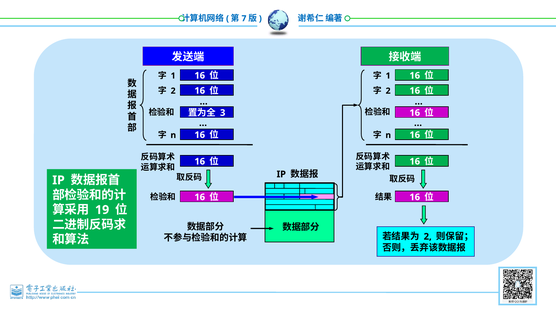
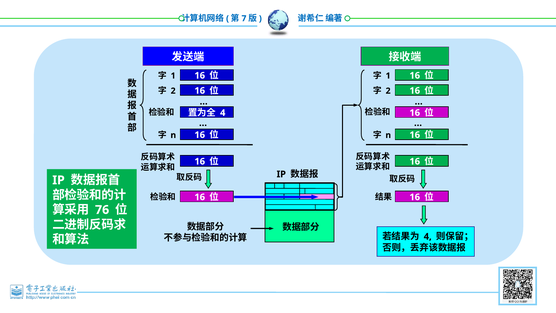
3 at (223, 113): 3 -> 4
19: 19 -> 76
2 at (428, 236): 2 -> 4
